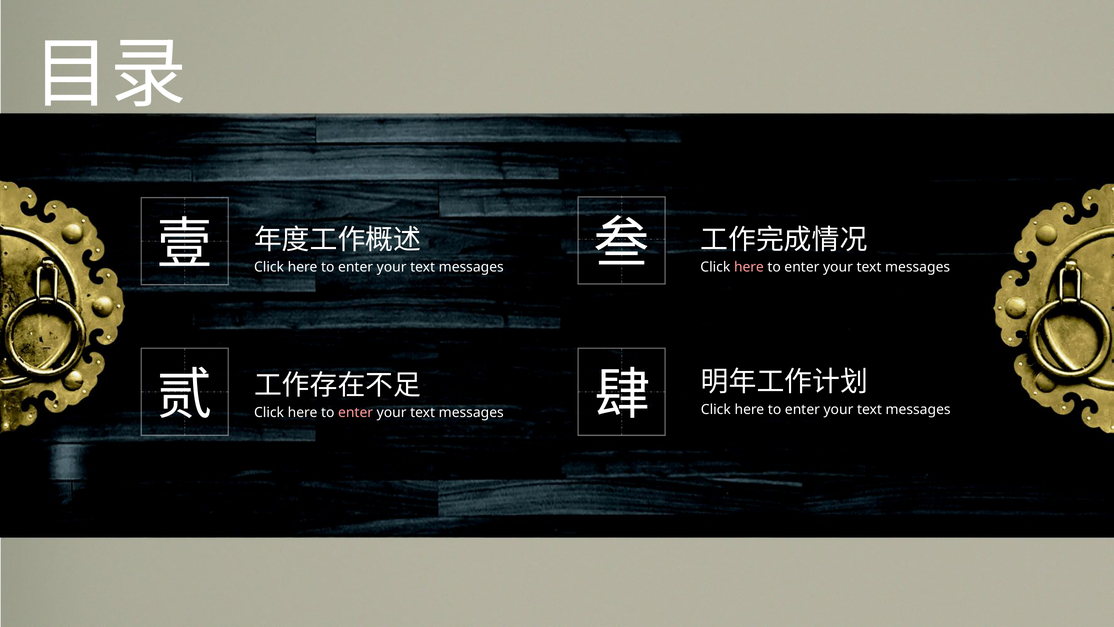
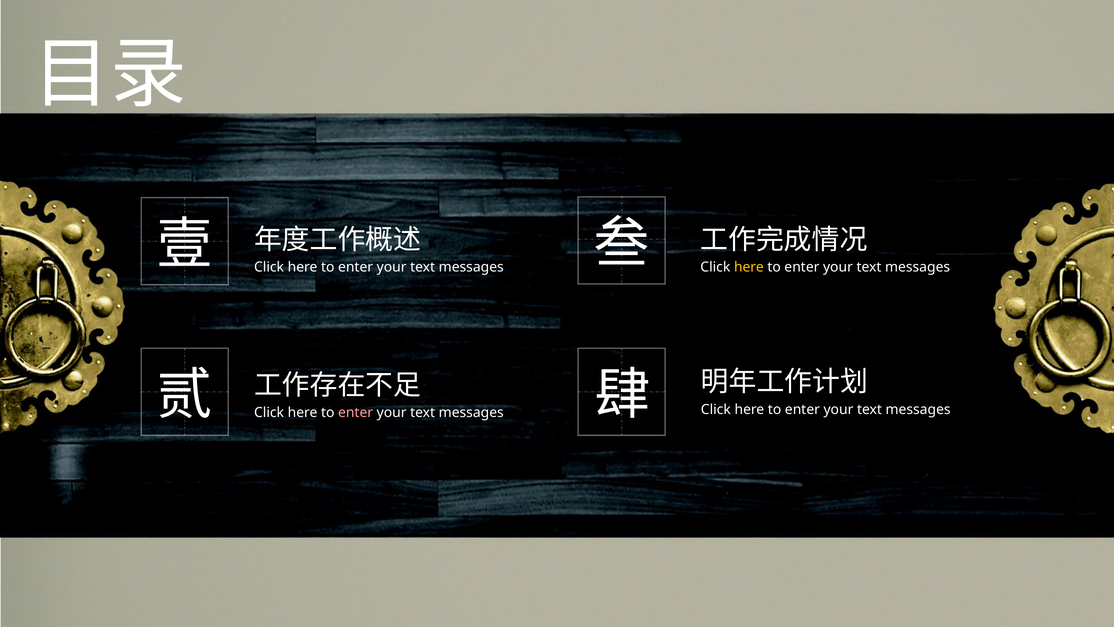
here at (749, 267) colour: pink -> yellow
